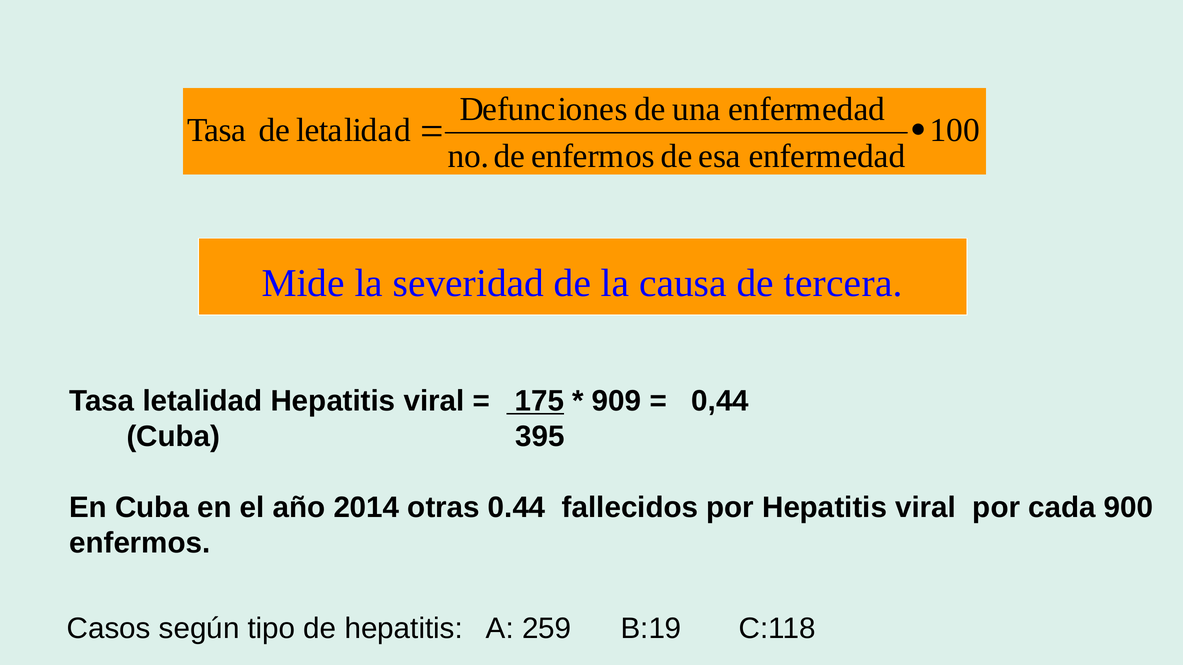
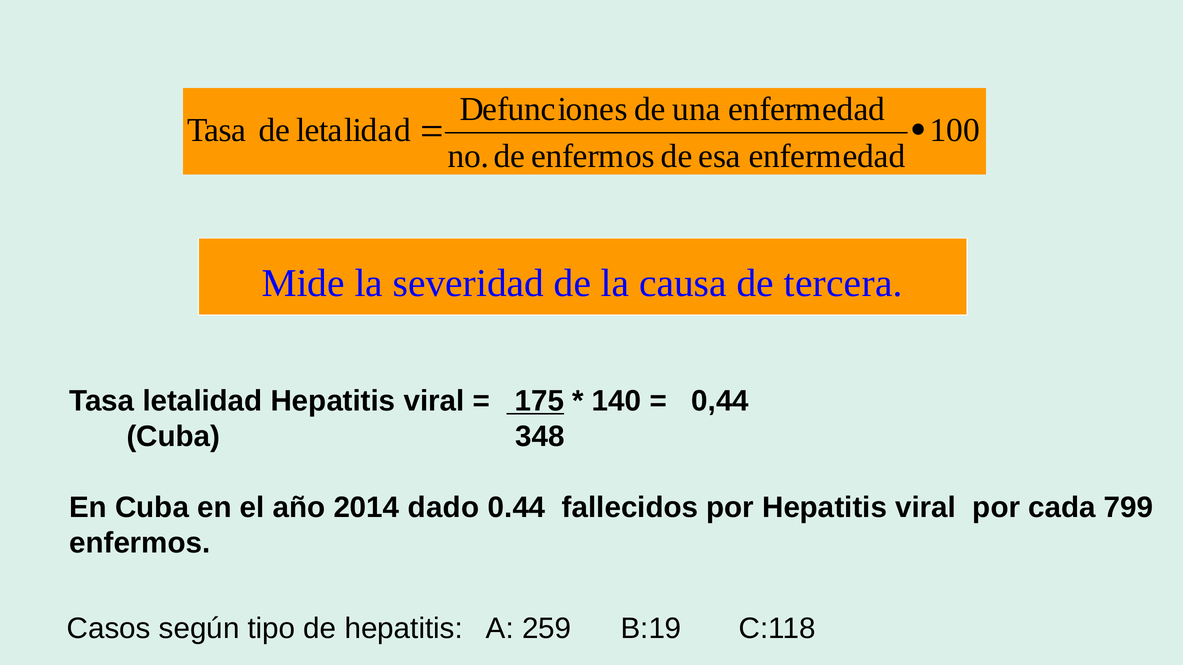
909: 909 -> 140
395: 395 -> 348
otras: otras -> dado
900: 900 -> 799
